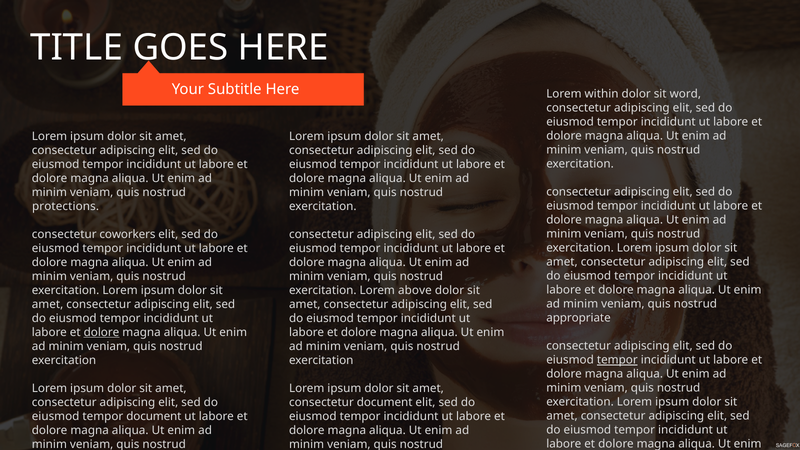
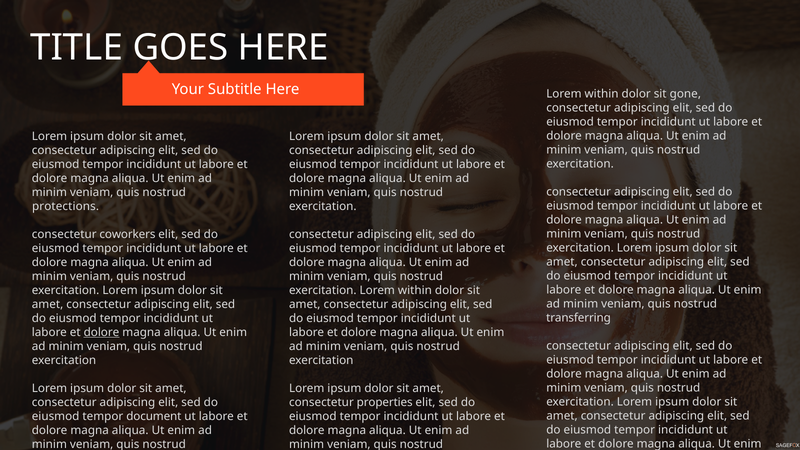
word: word -> gone
above at (415, 290): above -> within
appropriate: appropriate -> transferring
tempor at (617, 360) underline: present -> none
consectetur document: document -> properties
